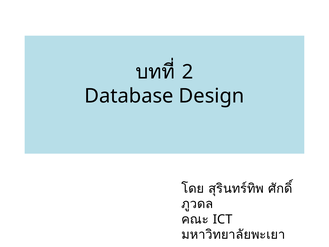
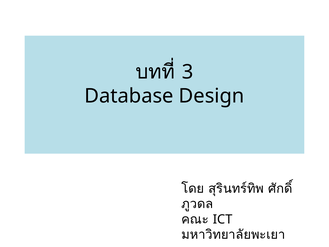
2: 2 -> 3
